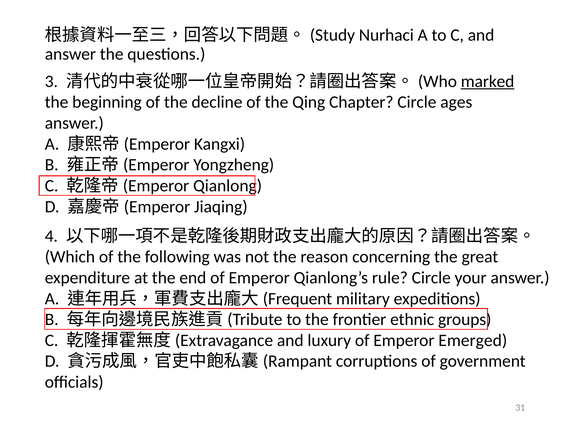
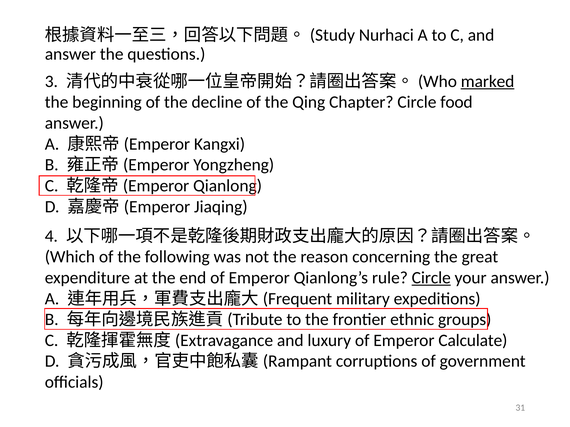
ages: ages -> food
Circle at (431, 278) underline: none -> present
Emerged: Emerged -> Calculate
